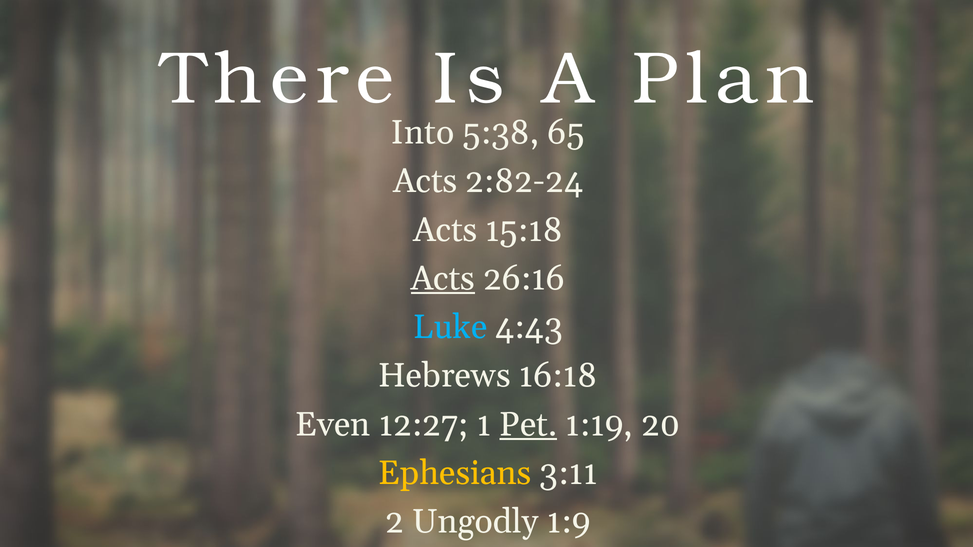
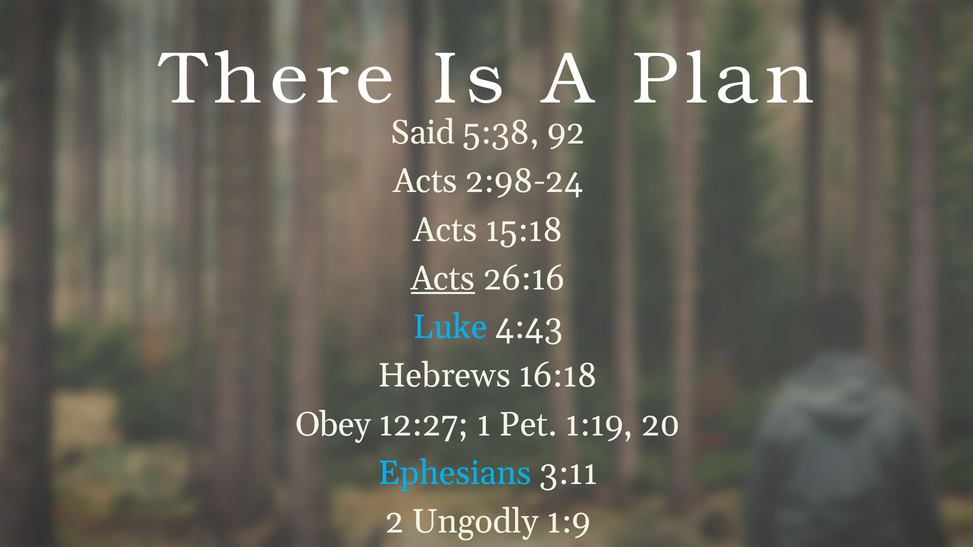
Into: Into -> Said
65: 65 -> 92
2:82-24: 2:82-24 -> 2:98-24
Even: Even -> Obey
Pet underline: present -> none
Ephesians colour: yellow -> light blue
